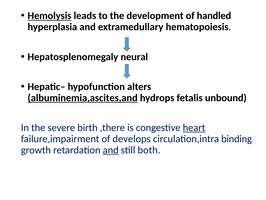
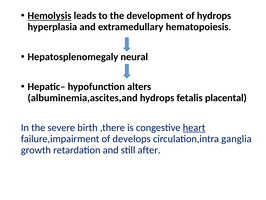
of handled: handled -> hydrops
albuminemia,ascites,and underline: present -> none
unbound: unbound -> placental
binding: binding -> ganglia
and at (111, 150) underline: present -> none
both: both -> after
